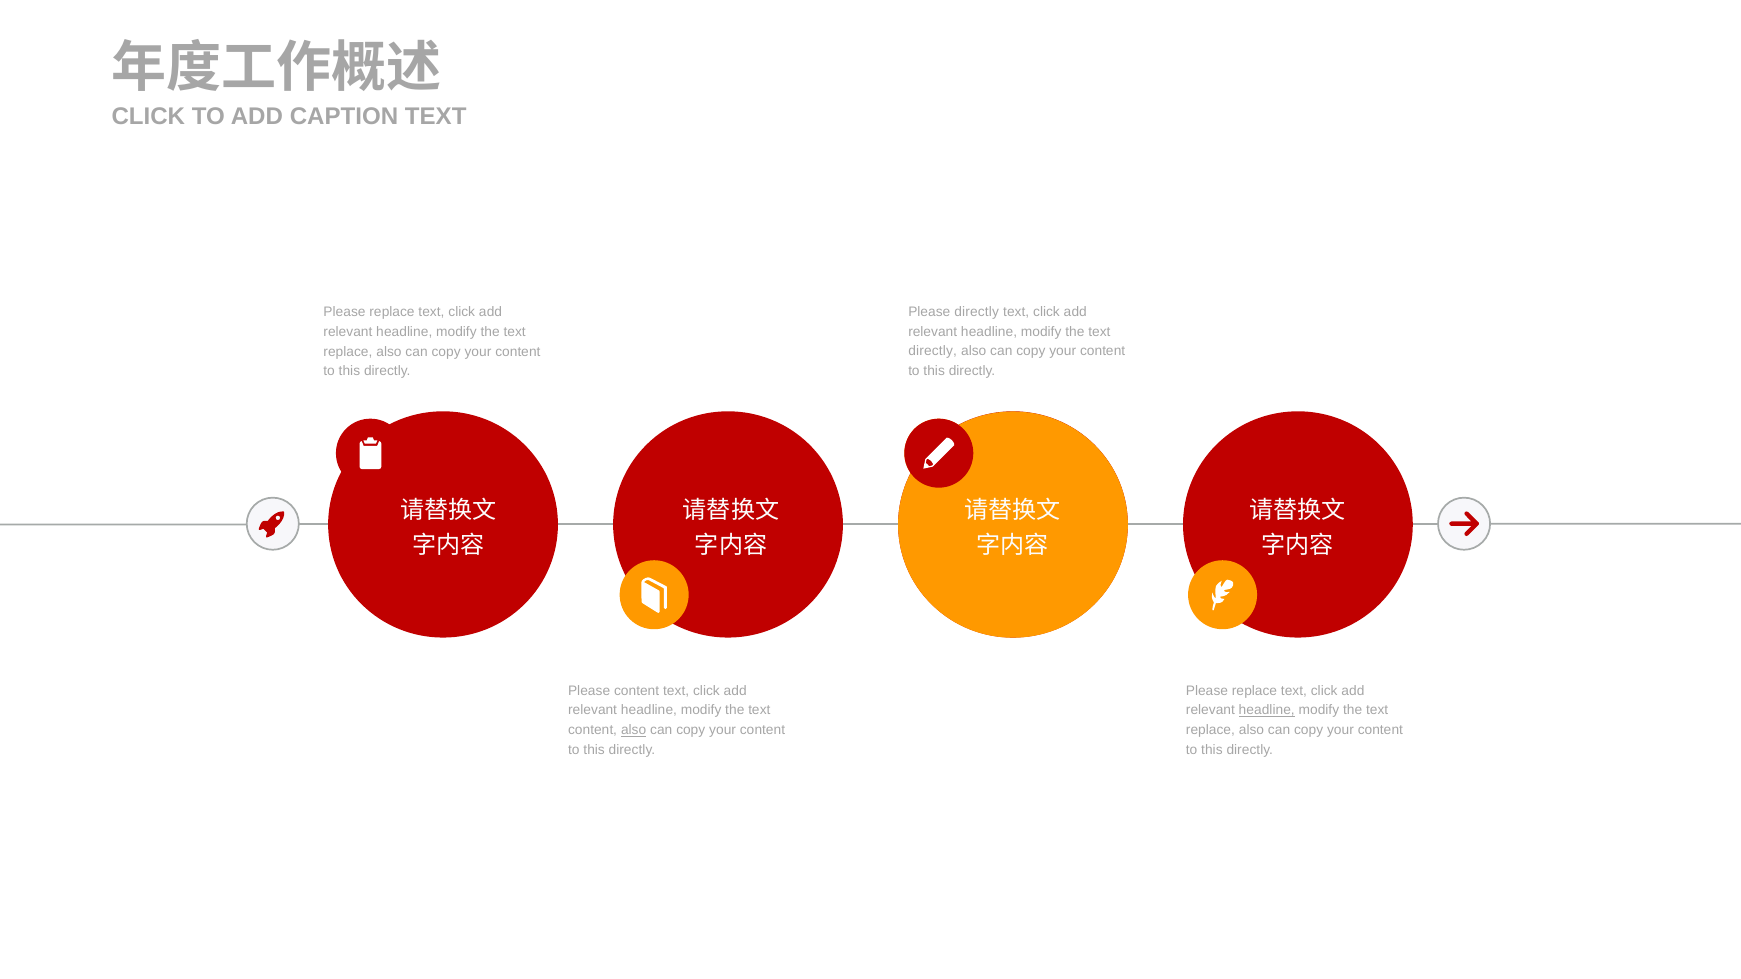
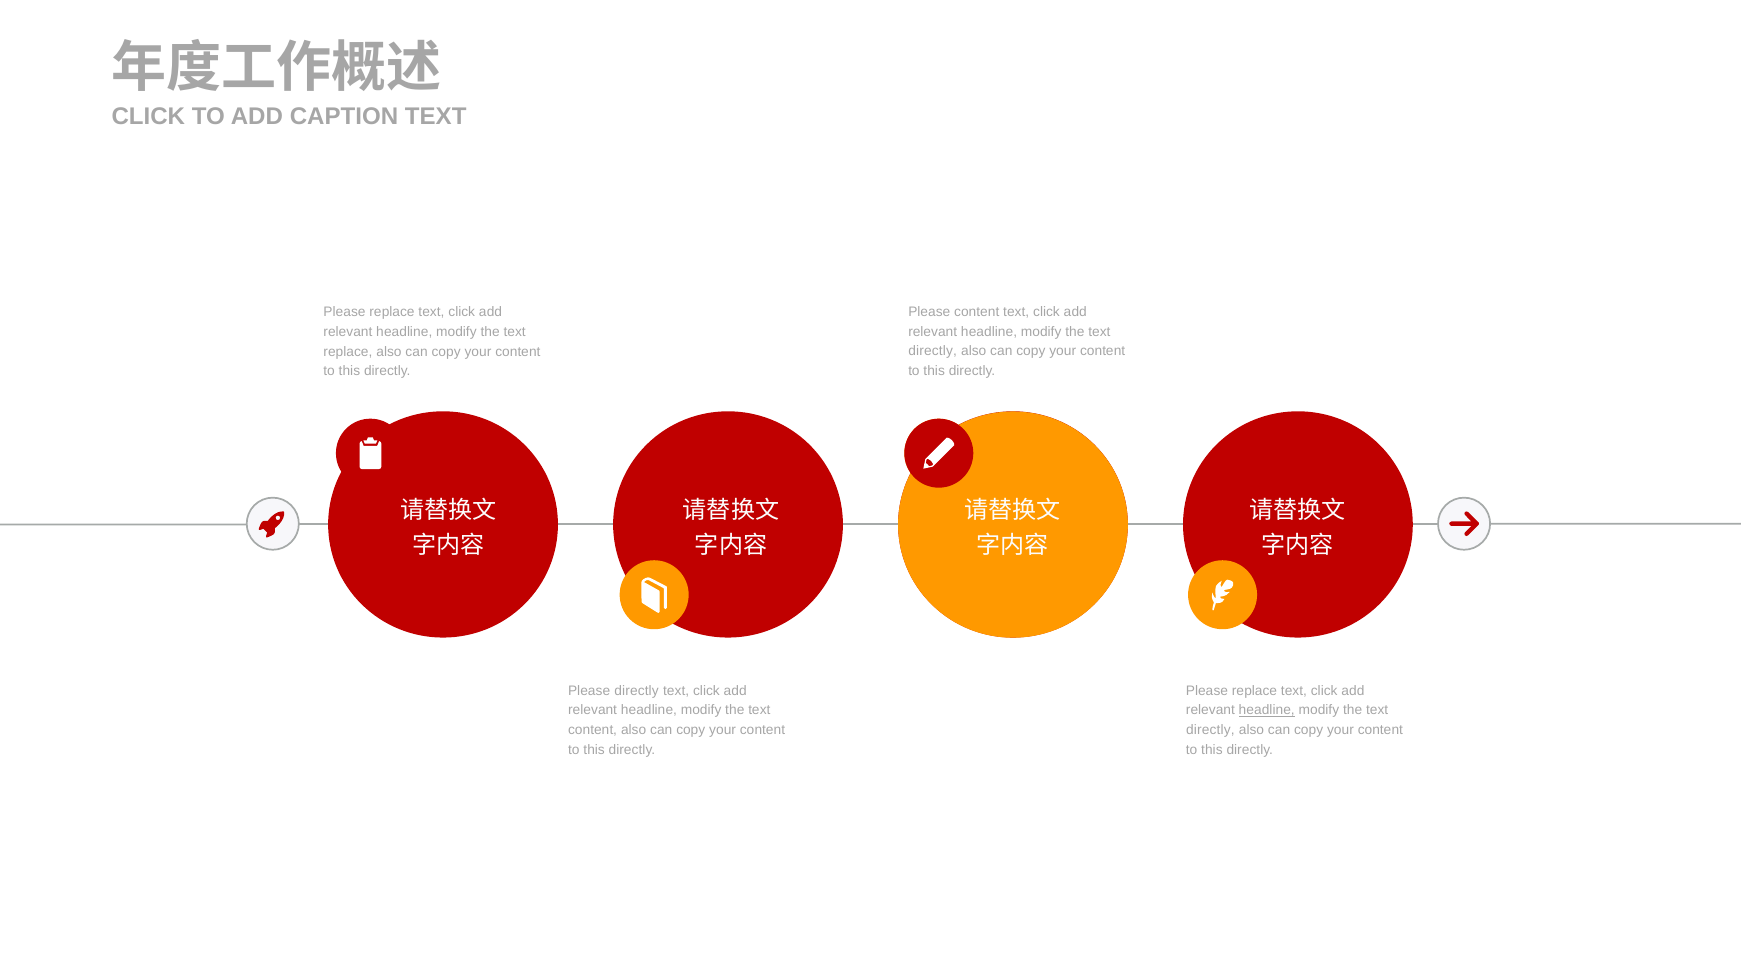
Please directly: directly -> content
Please content: content -> directly
also at (634, 730) underline: present -> none
replace at (1210, 730): replace -> directly
